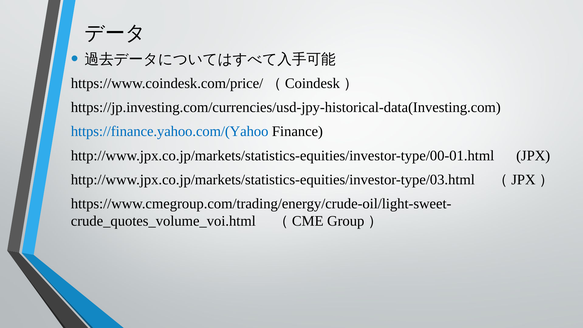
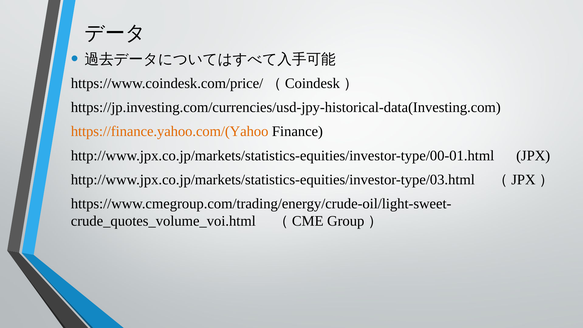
https://finance.yahoo.com/(Yahoo colour: blue -> orange
